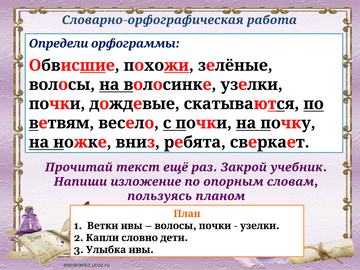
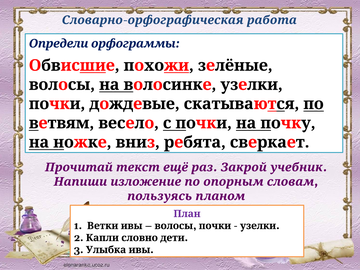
План colour: orange -> purple
